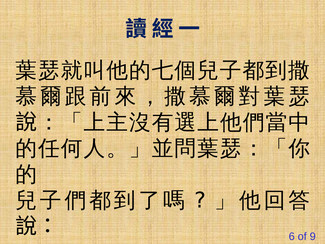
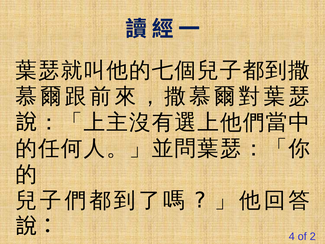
6: 6 -> 4
9: 9 -> 2
